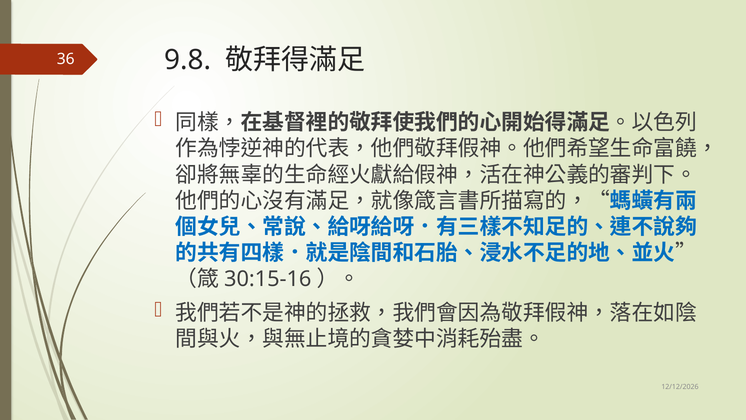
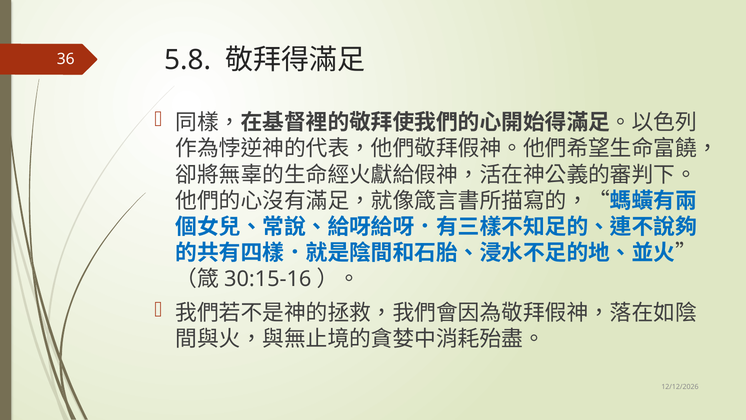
9.8: 9.8 -> 5.8
